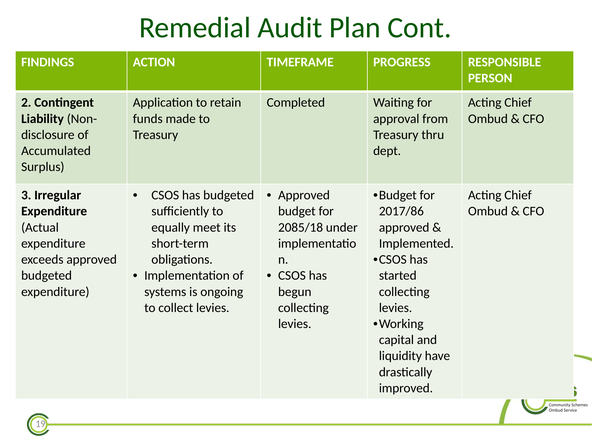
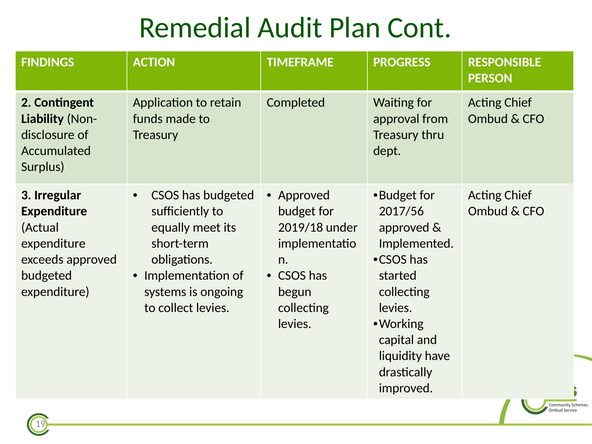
2017/86: 2017/86 -> 2017/56
2085/18: 2085/18 -> 2019/18
